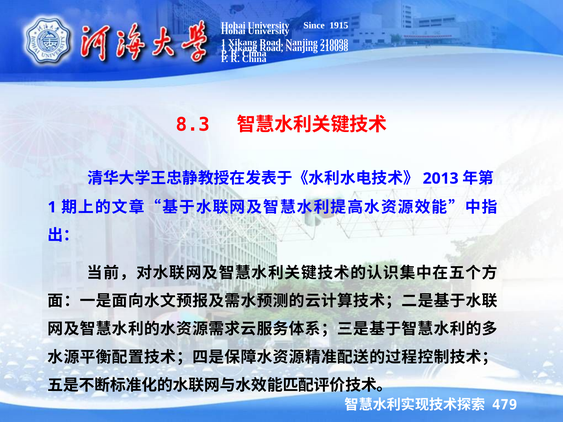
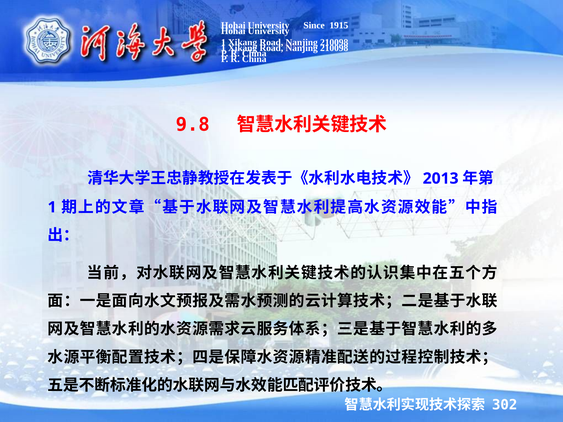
8.3: 8.3 -> 9.8
479: 479 -> 302
